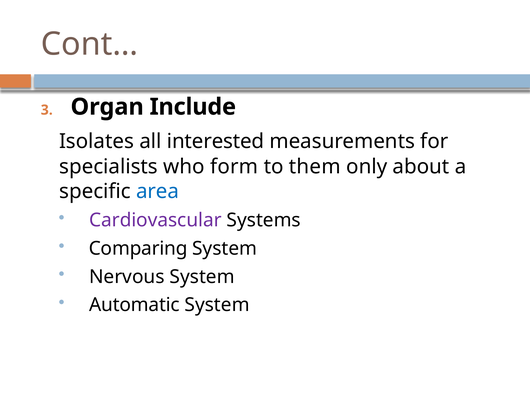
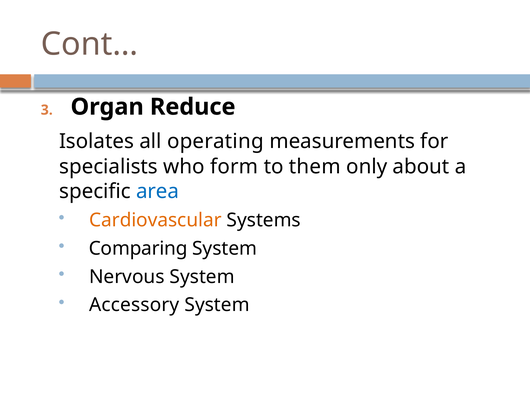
Include: Include -> Reduce
interested: interested -> operating
Cardiovascular colour: purple -> orange
Automatic: Automatic -> Accessory
